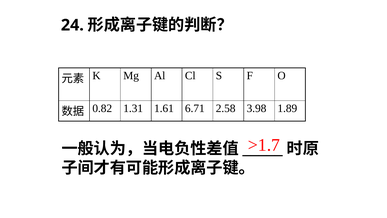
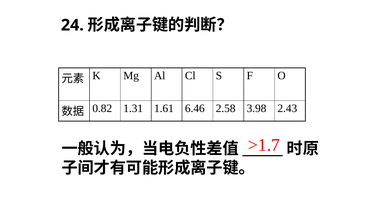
6.71: 6.71 -> 6.46
1.89: 1.89 -> 2.43
